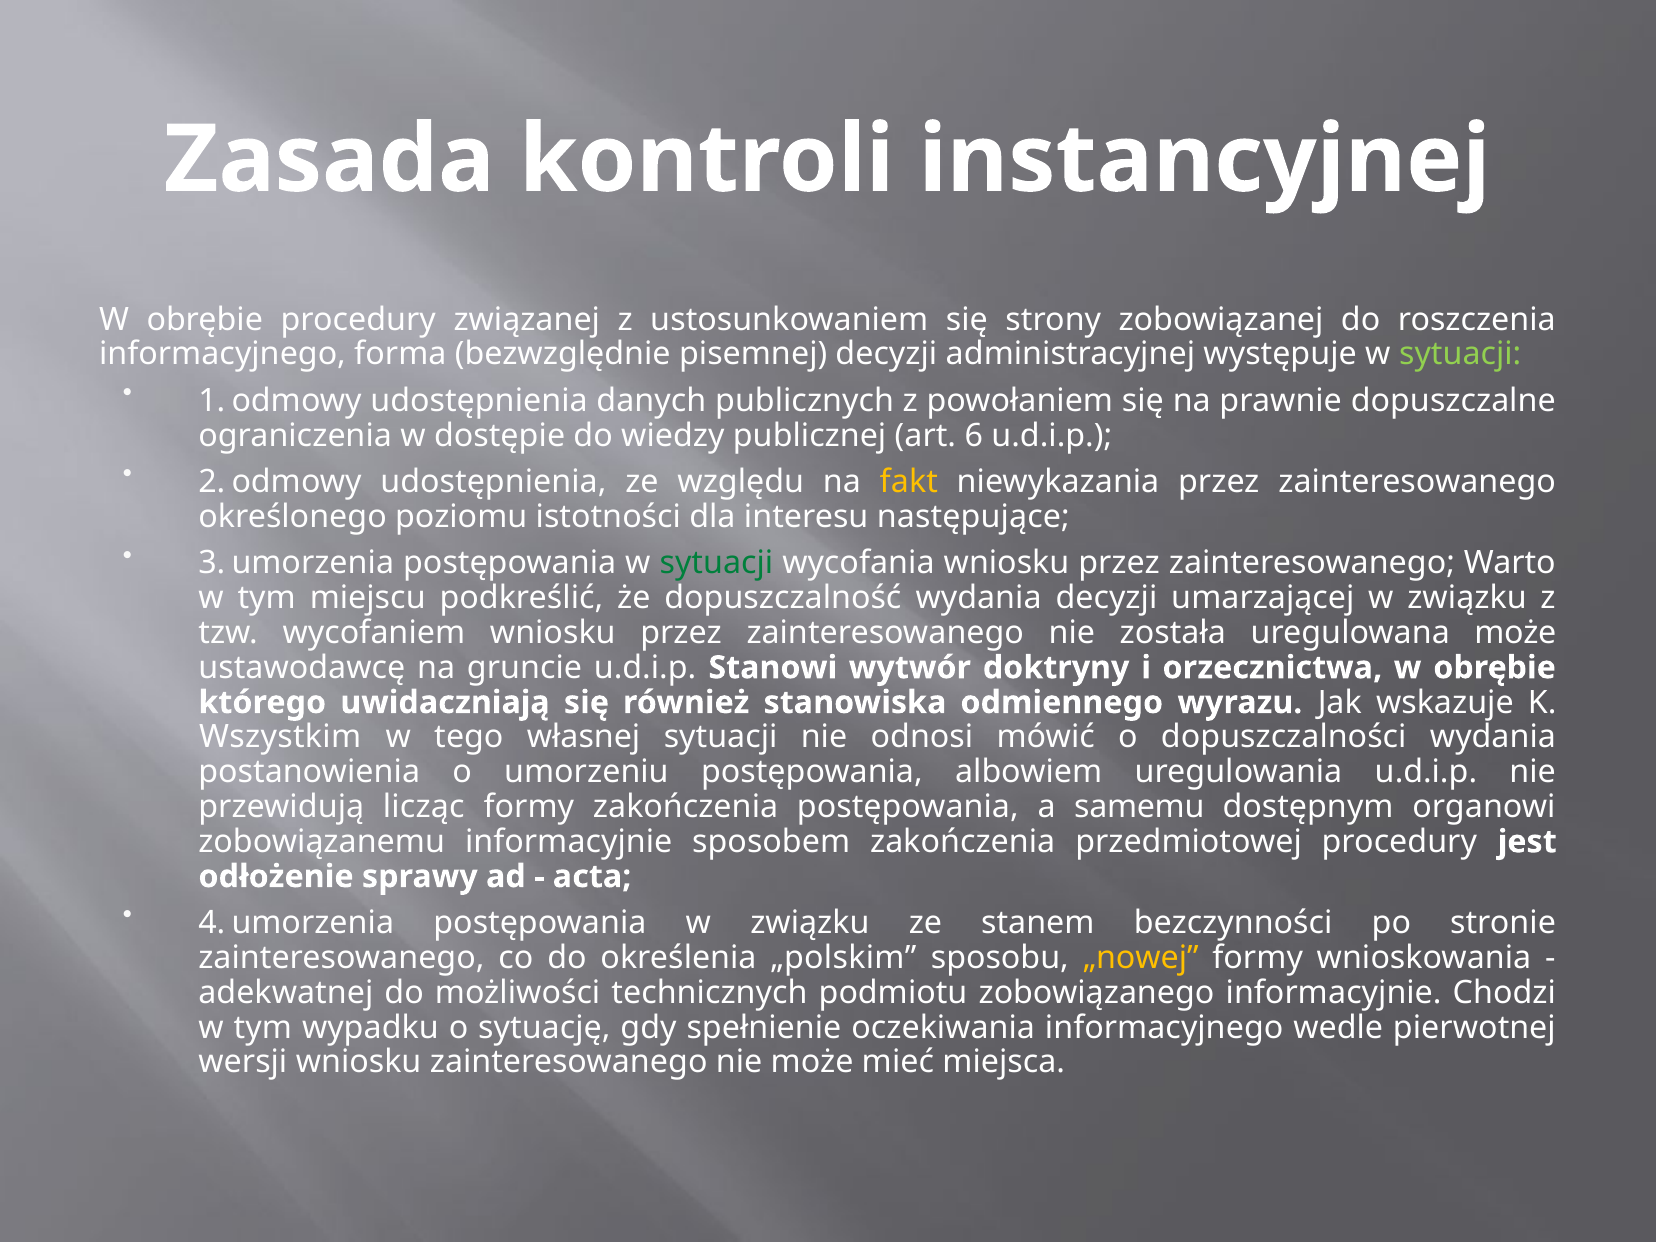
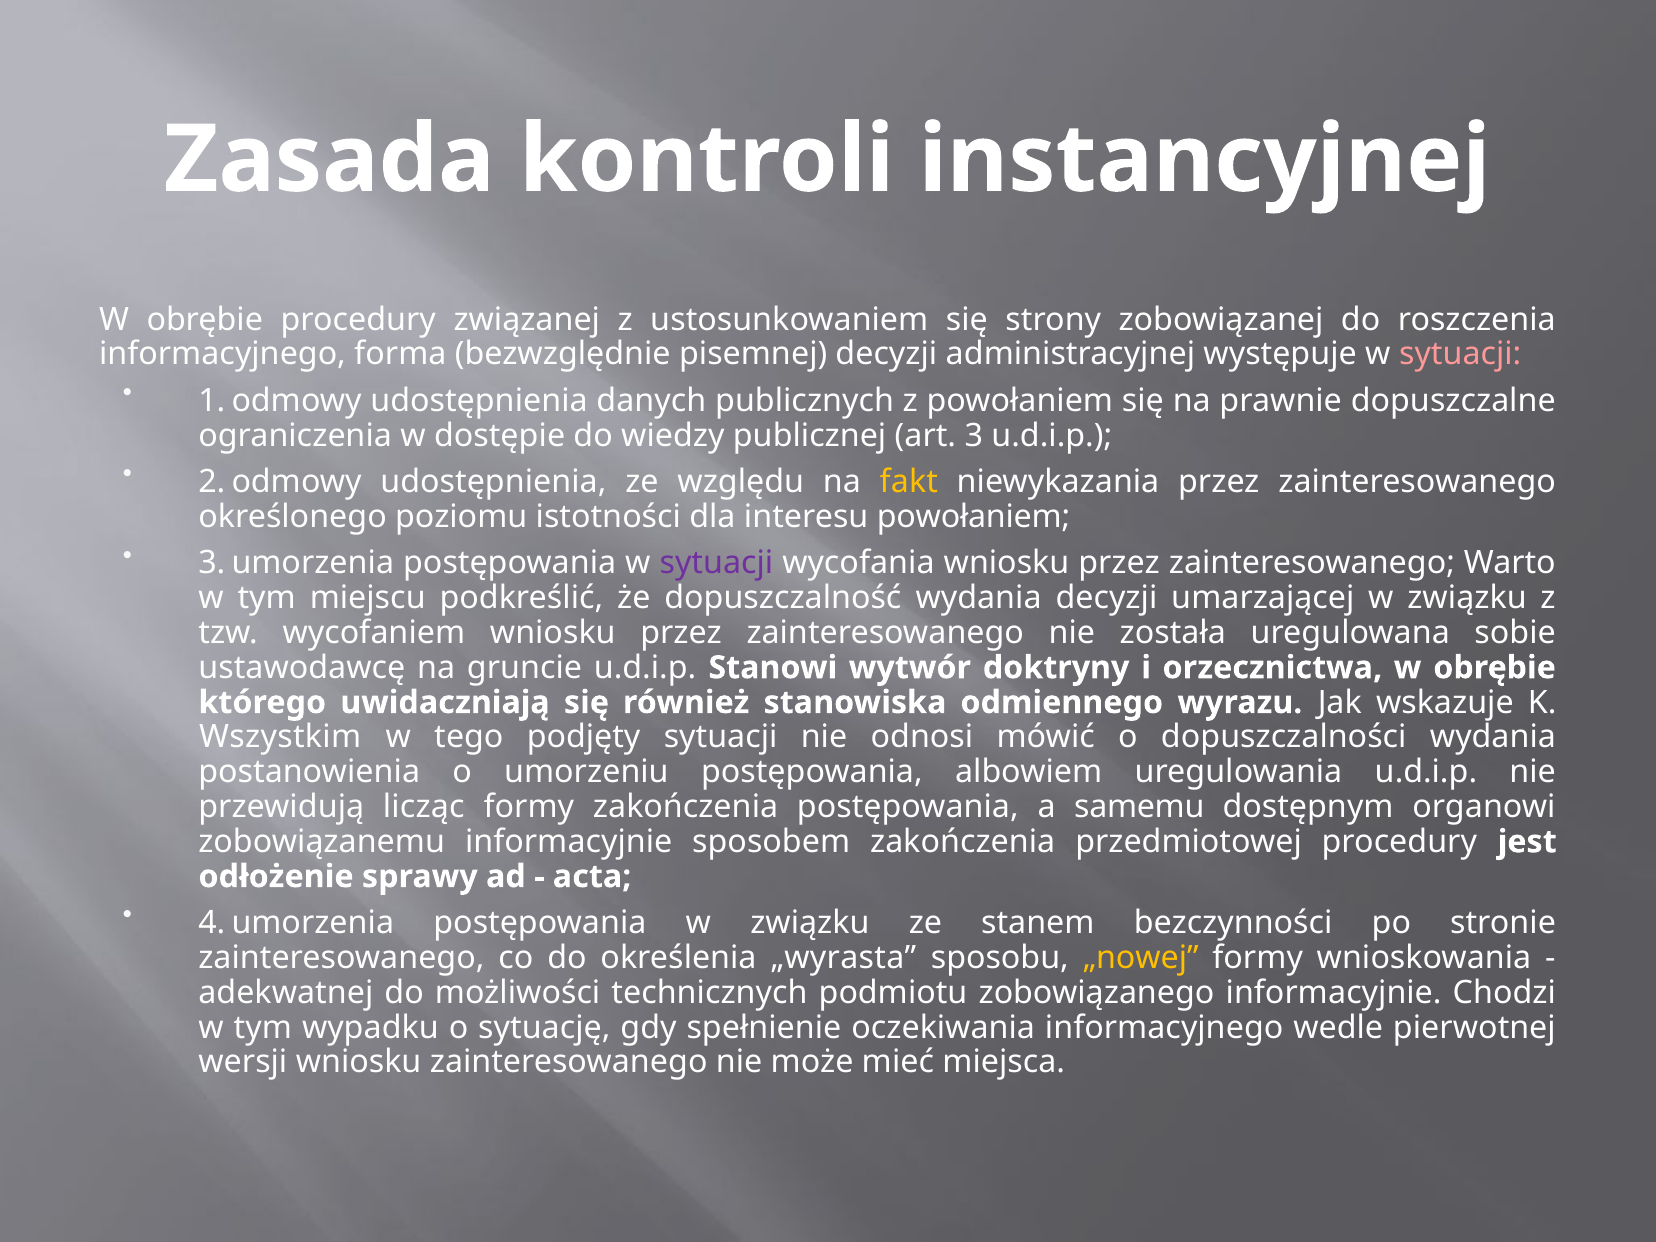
sytuacji at (1460, 354) colour: light green -> pink
6: 6 -> 3
interesu następujące: następujące -> powołaniem
sytuacji at (716, 563) colour: green -> purple
uregulowana może: może -> sobie
własnej: własnej -> podjęty
„polskim: „polskim -> „wyrasta
